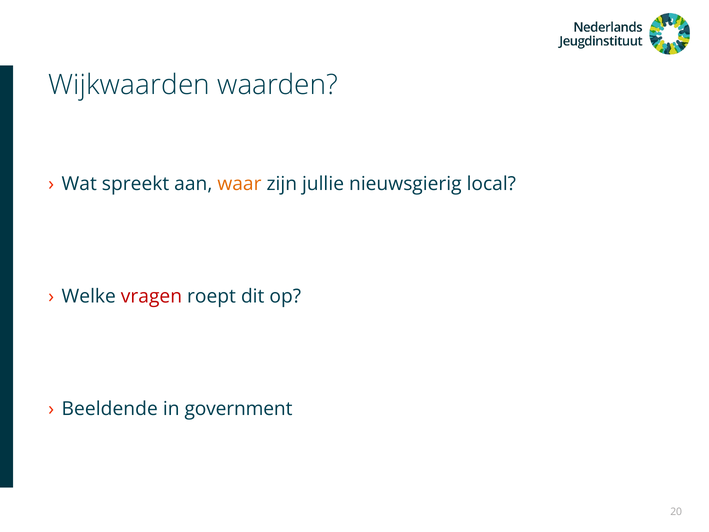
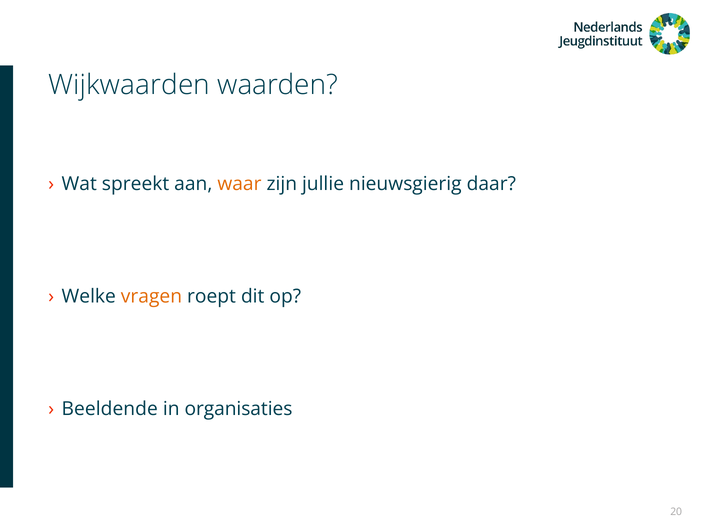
local: local -> daar
vragen colour: red -> orange
government: government -> organisaties
